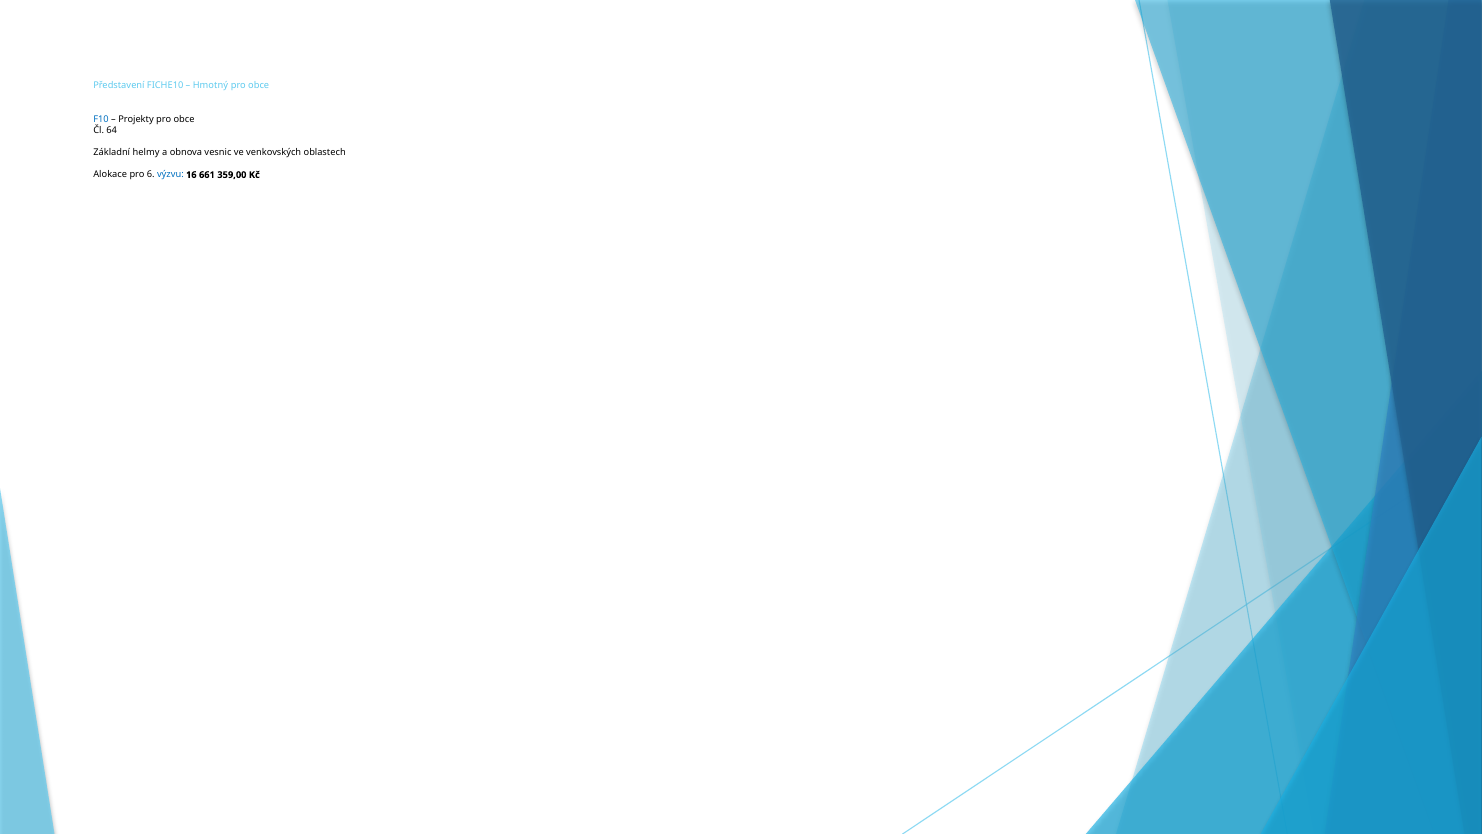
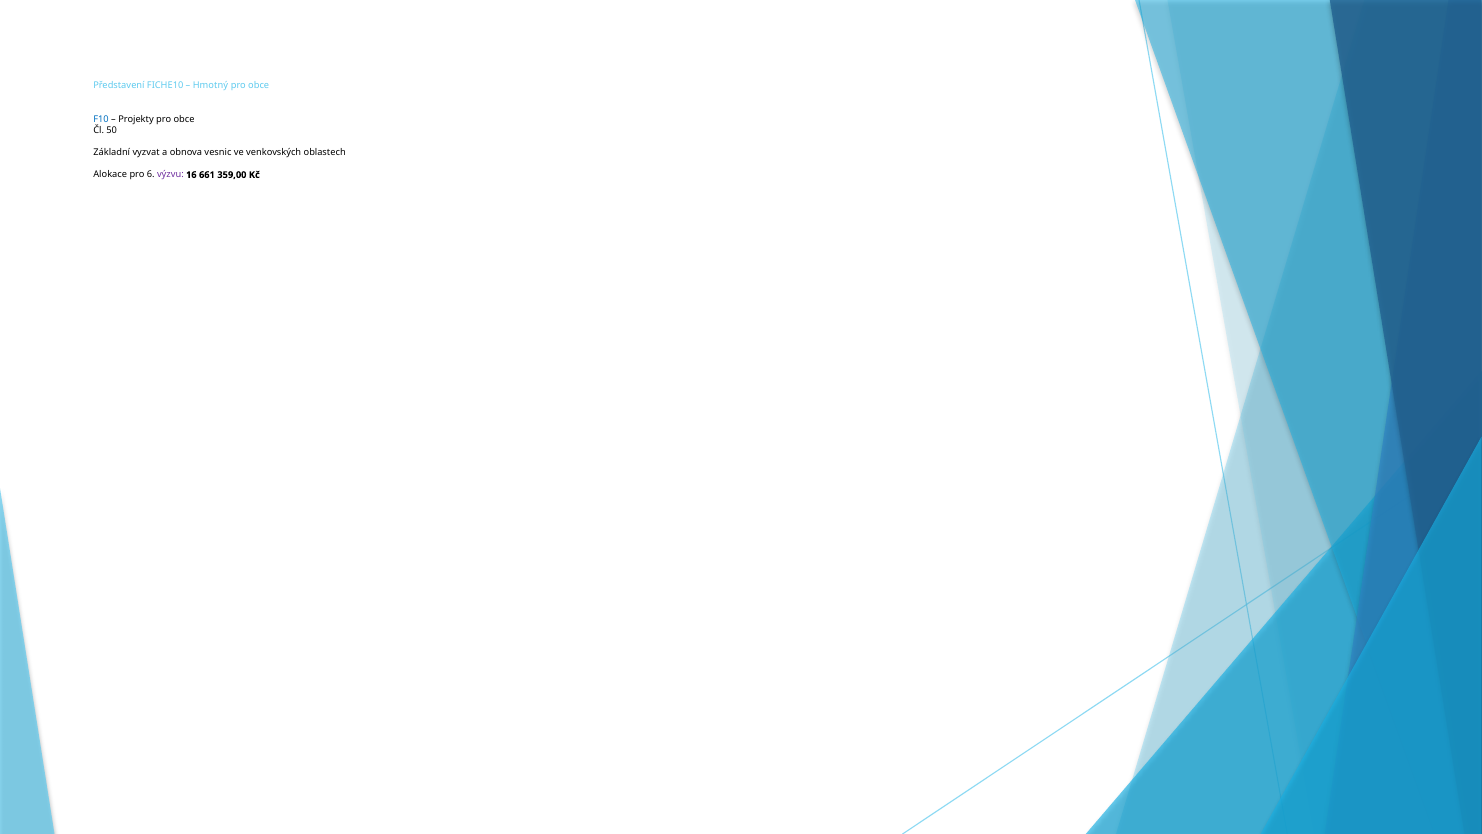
64: 64 -> 50
helmy: helmy -> vyzvat
výzvu colour: blue -> purple
